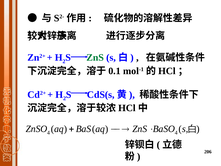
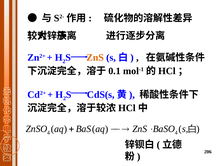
ZnS at (95, 57) colour: green -> orange
